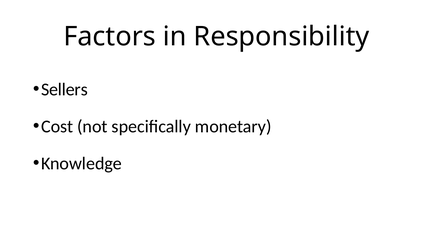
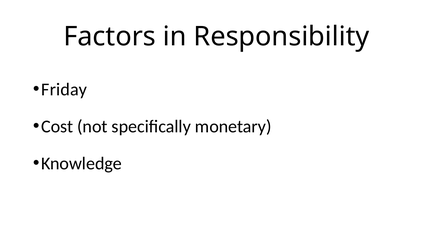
Sellers: Sellers -> Friday
